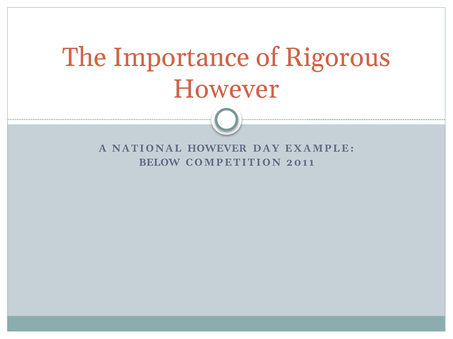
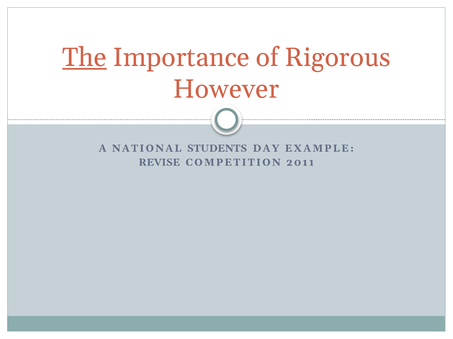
The underline: none -> present
NATIONAL HOWEVER: HOWEVER -> STUDENTS
BELOW: BELOW -> REVISE
